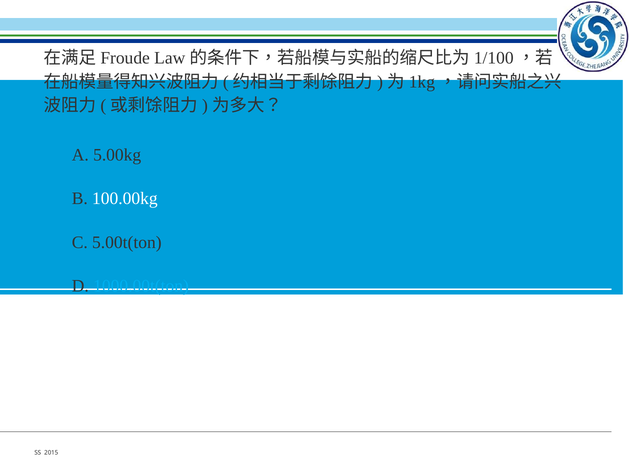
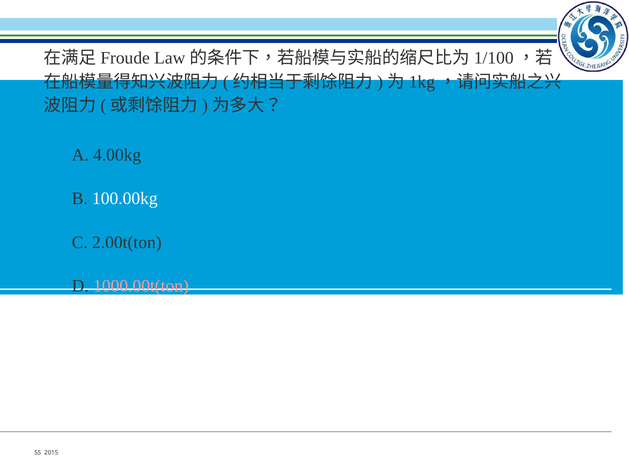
5.00kg: 5.00kg -> 4.00kg
5.00t(ton: 5.00t(ton -> 2.00t(ton
1000.00t(ton colour: light blue -> pink
